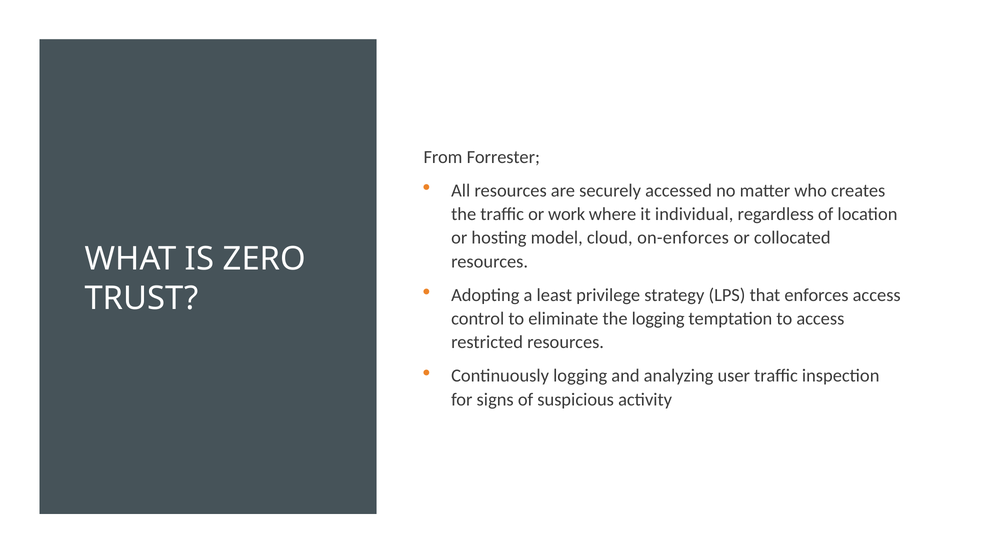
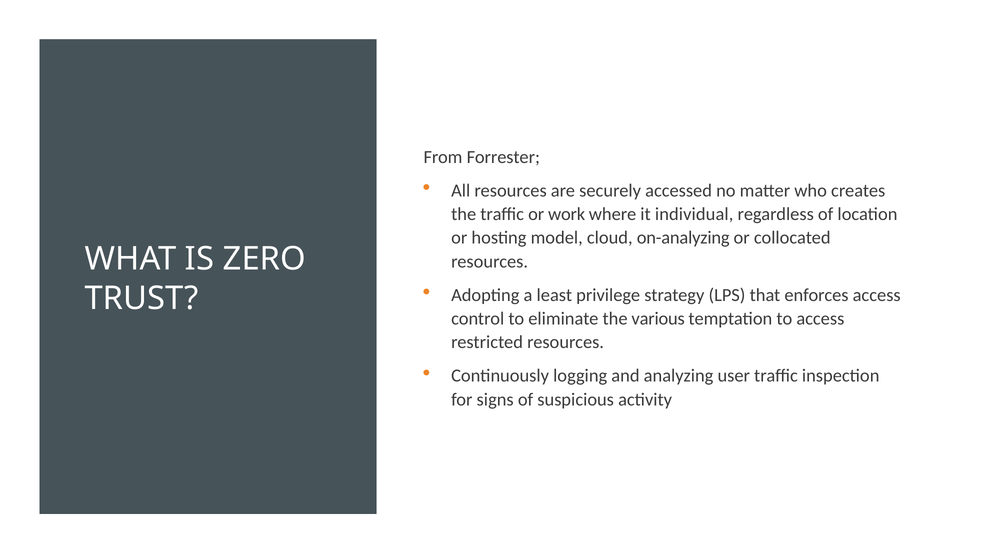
on-enforces: on-enforces -> on-analyzing
the logging: logging -> various
